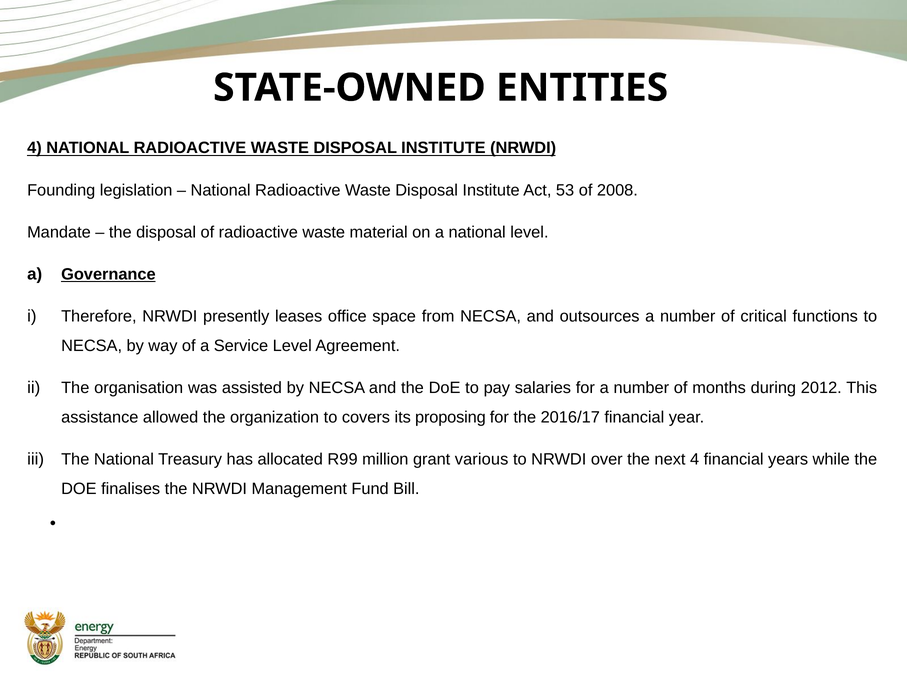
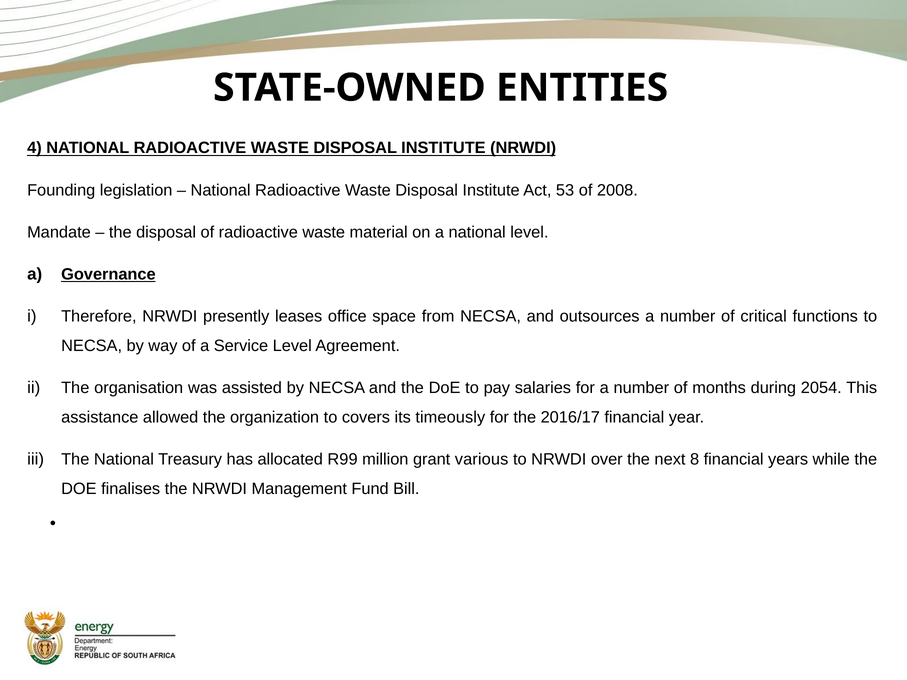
2012: 2012 -> 2054
proposing: proposing -> timeously
next 4: 4 -> 8
